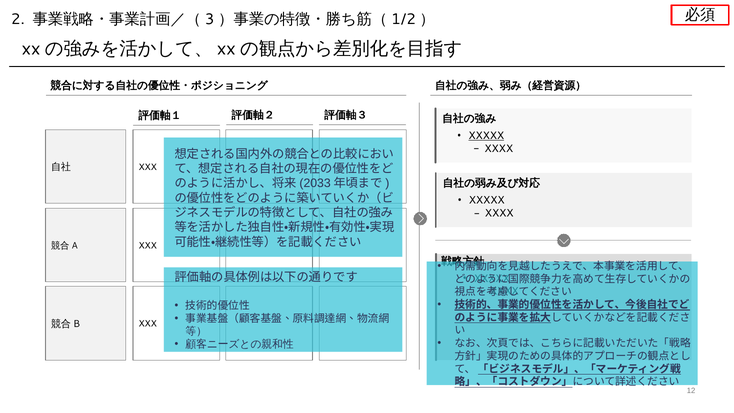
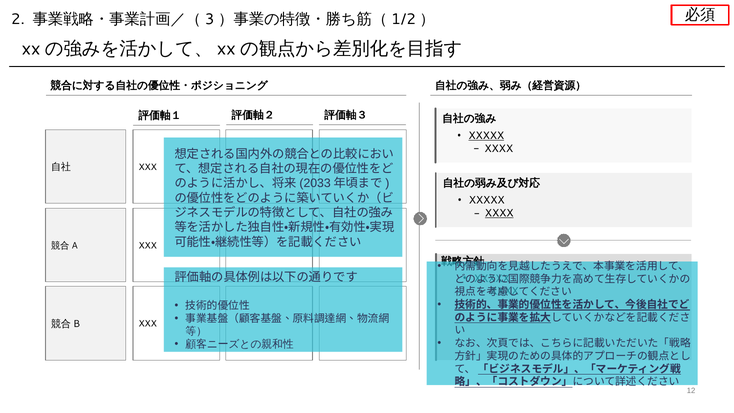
XXXX at (499, 213) underline: none -> present
